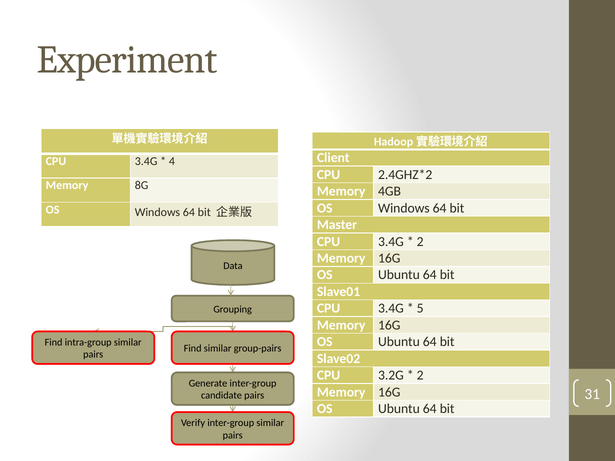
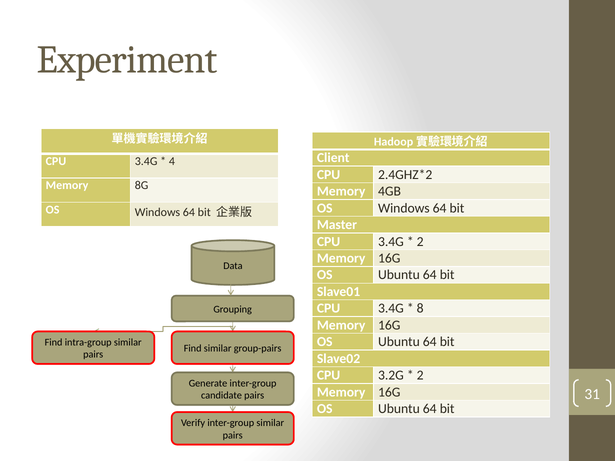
5: 5 -> 8
